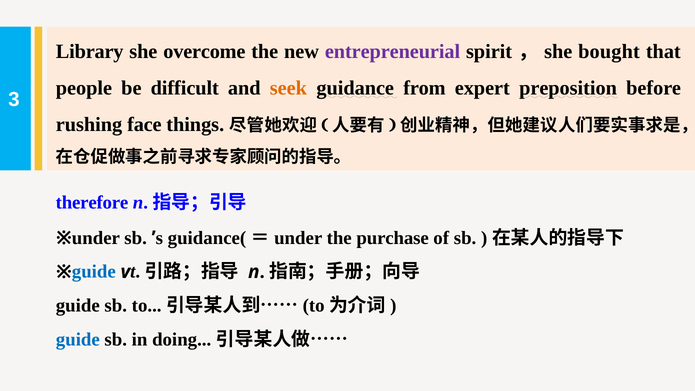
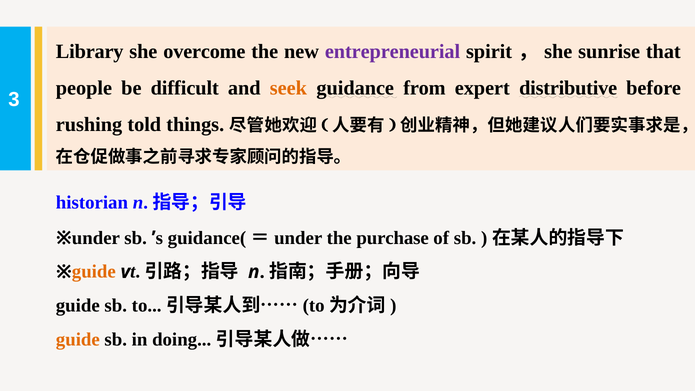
bought: bought -> sunrise
preposition: preposition -> distributive
face: face -> told
therefore: therefore -> historian
guide at (94, 272) colour: blue -> orange
guide at (78, 339) colour: blue -> orange
